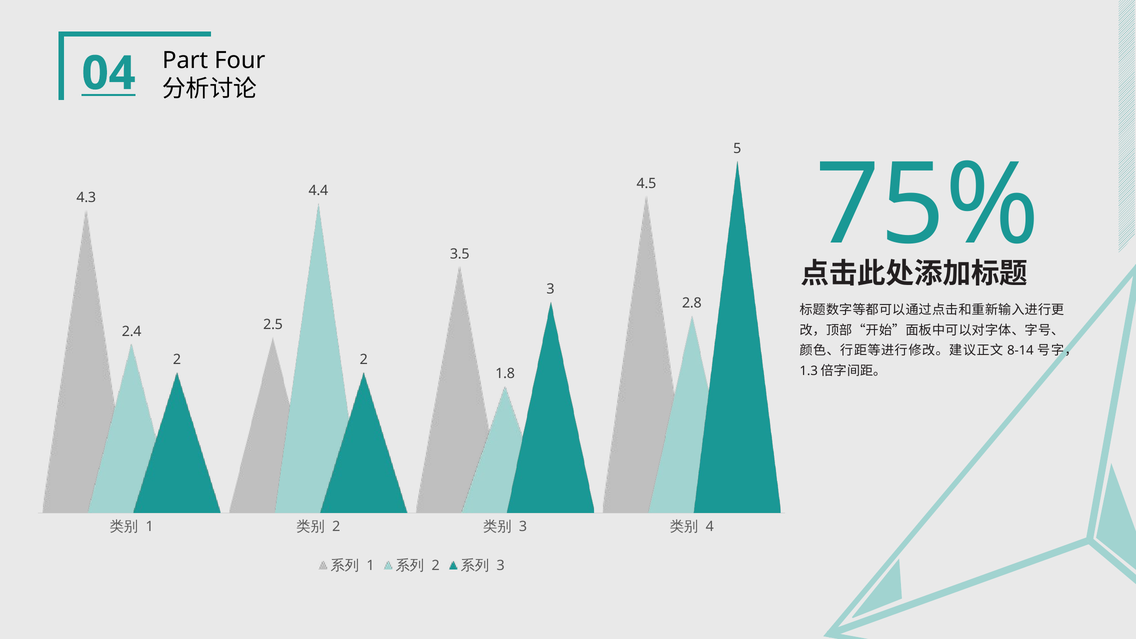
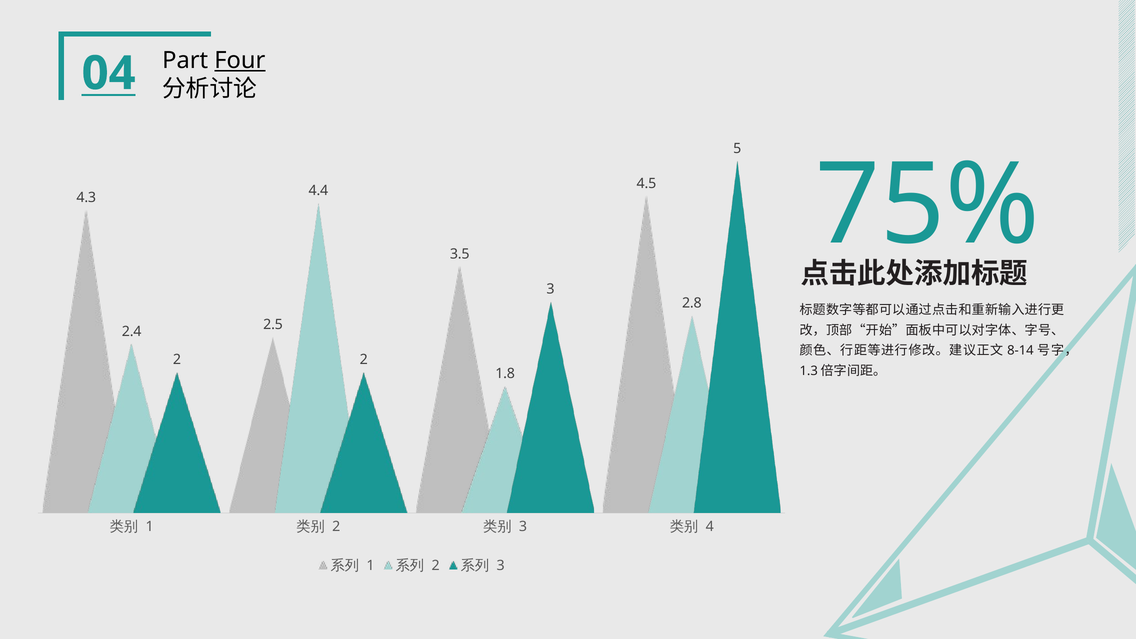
Four underline: none -> present
